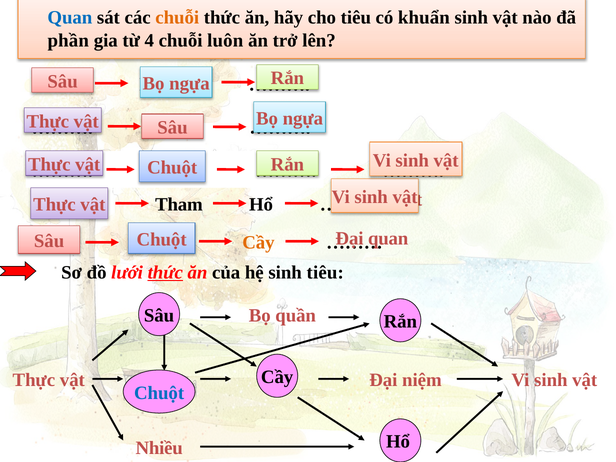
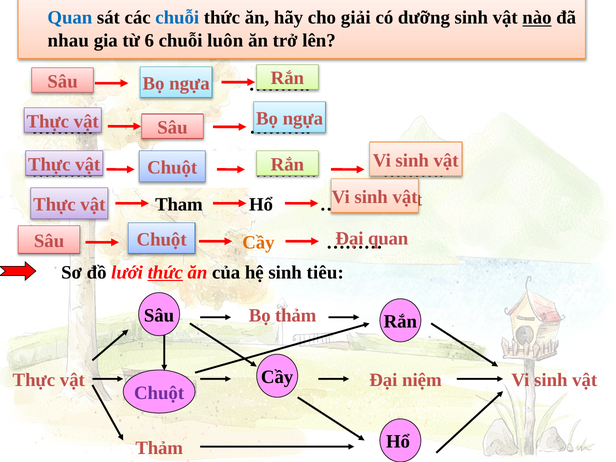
chuỗi at (177, 18) colour: orange -> blue
cho tiêu: tiêu -> giải
khuẩn: khuẩn -> dưỡng
nào underline: none -> present
phần: phần -> nhau
4: 4 -> 6
Bọ quần: quần -> thảm
Chuột at (159, 393) colour: blue -> purple
Nhiều at (159, 448): Nhiều -> Thảm
